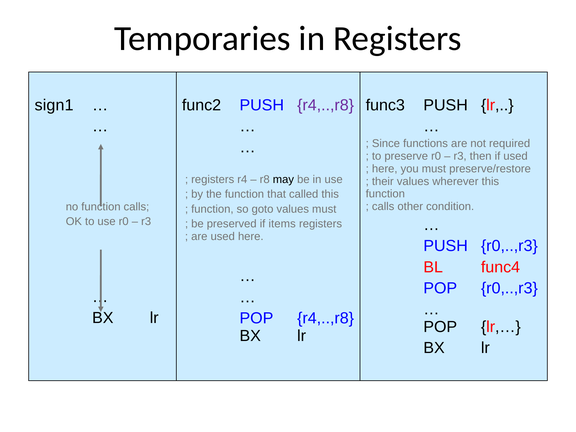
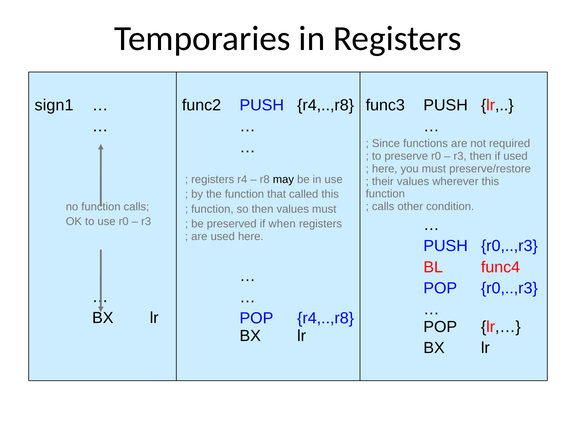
r4,..,r8 at (326, 105) colour: purple -> black
so goto: goto -> then
items: items -> when
